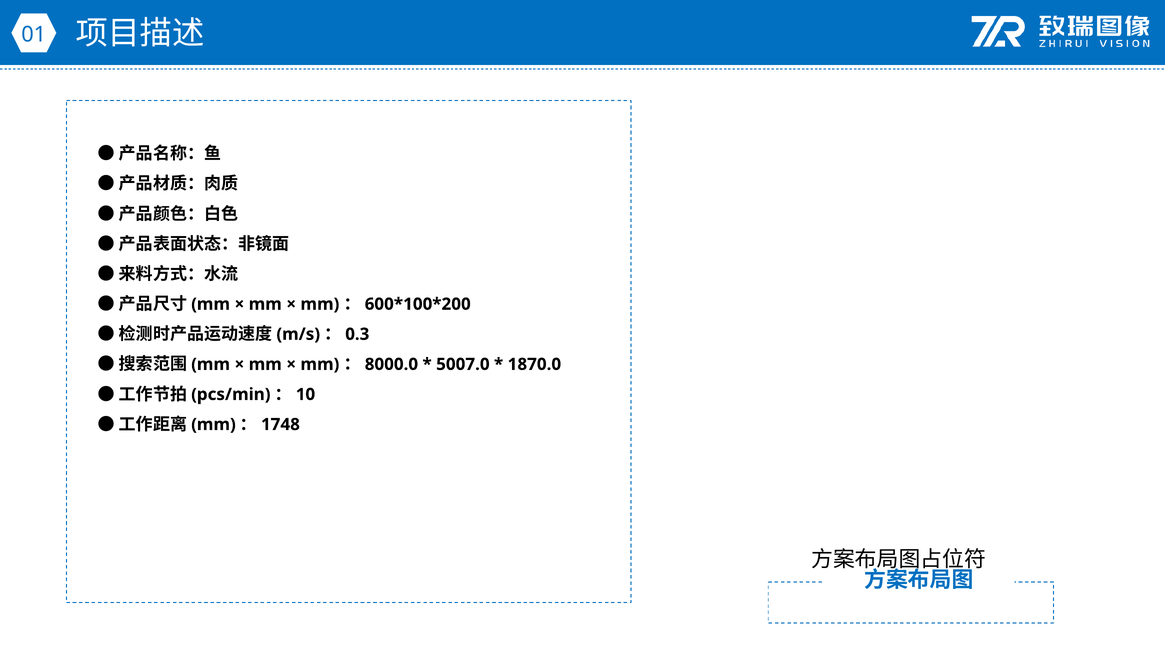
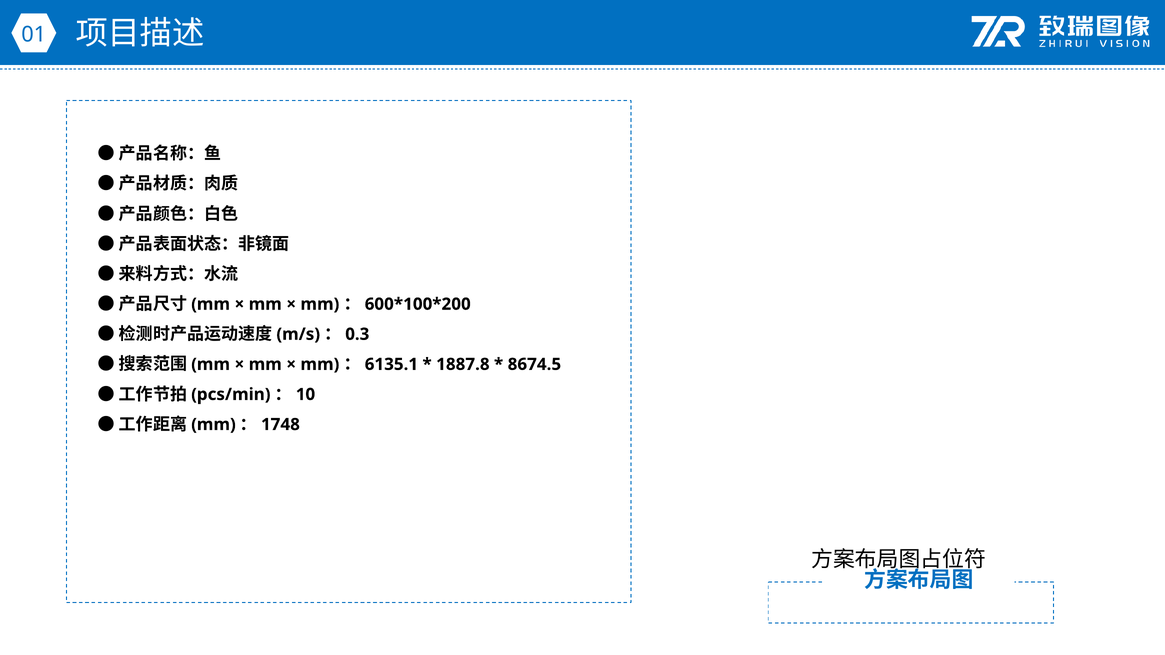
8000.0: 8000.0 -> 6135.1
5007.0: 5007.0 -> 1887.8
1870.0: 1870.0 -> 8674.5
